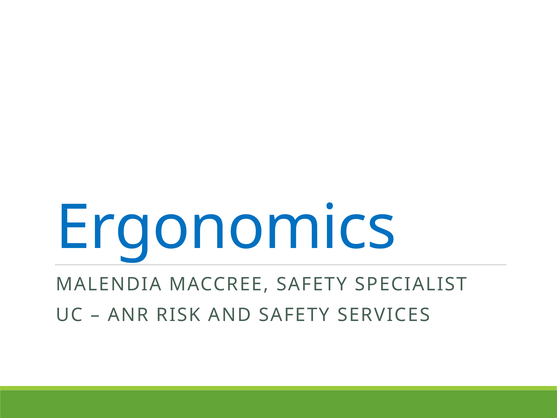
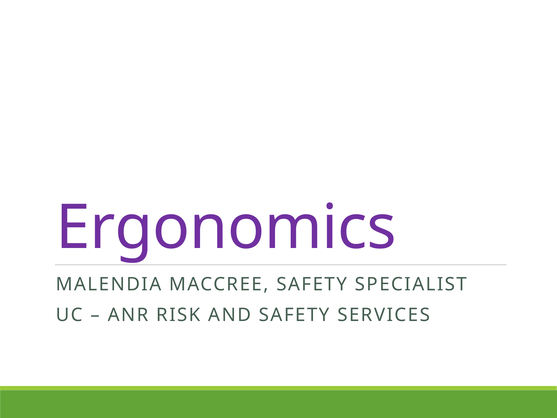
Ergonomics colour: blue -> purple
